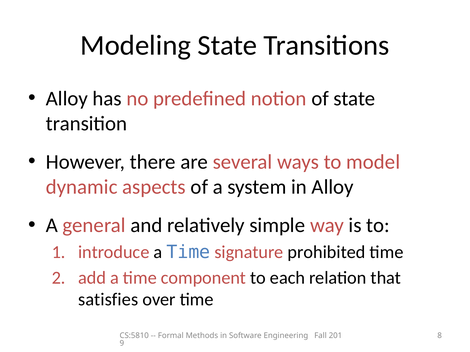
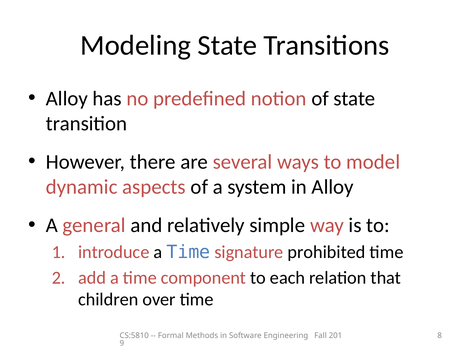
satisfies: satisfies -> children
